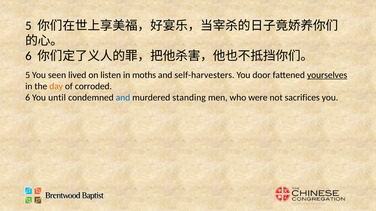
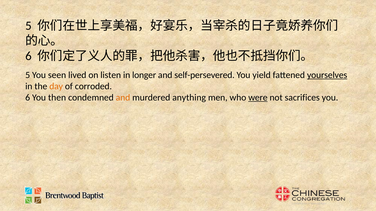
moths: moths -> longer
self-harvesters: self-harvesters -> self-persevered
door: door -> yield
until: until -> then
and at (123, 98) colour: blue -> orange
standing: standing -> anything
were underline: none -> present
